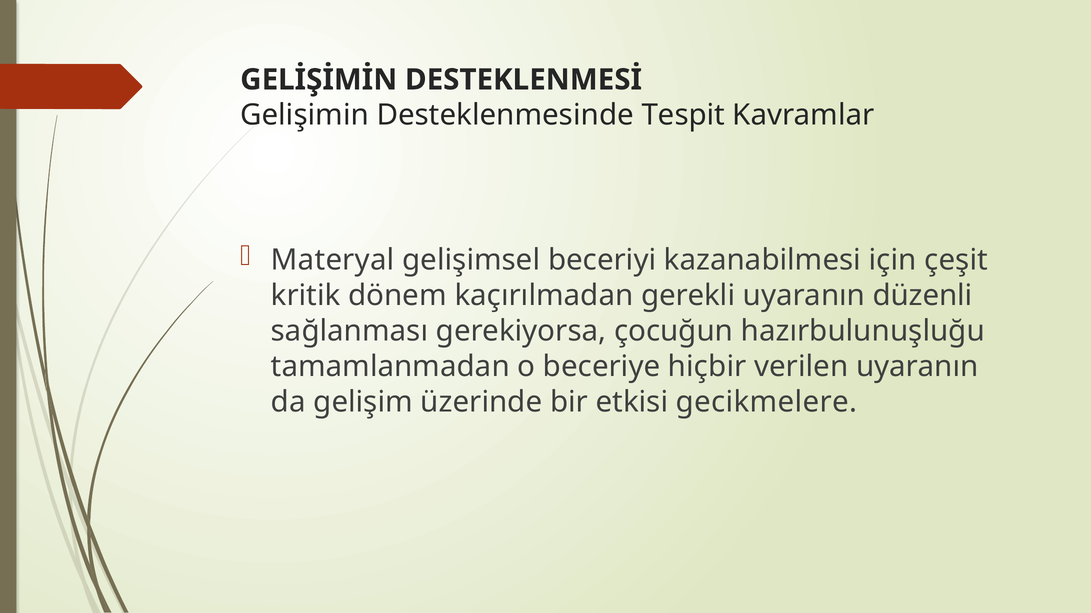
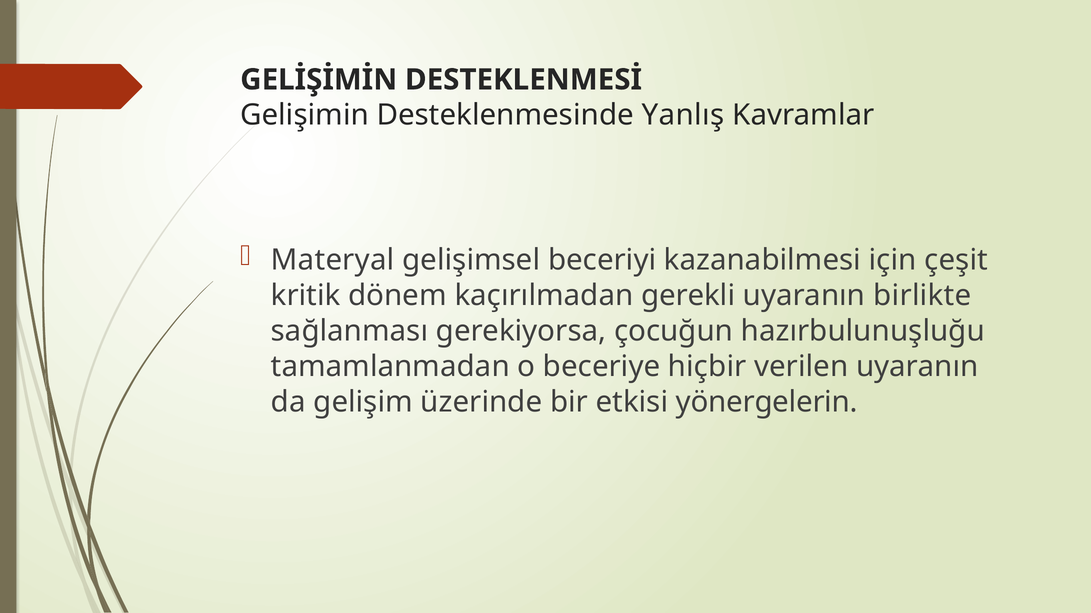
Tespit: Tespit -> Yanlış
düzenli: düzenli -> birlikte
gecikmelere: gecikmelere -> yönergelerin
